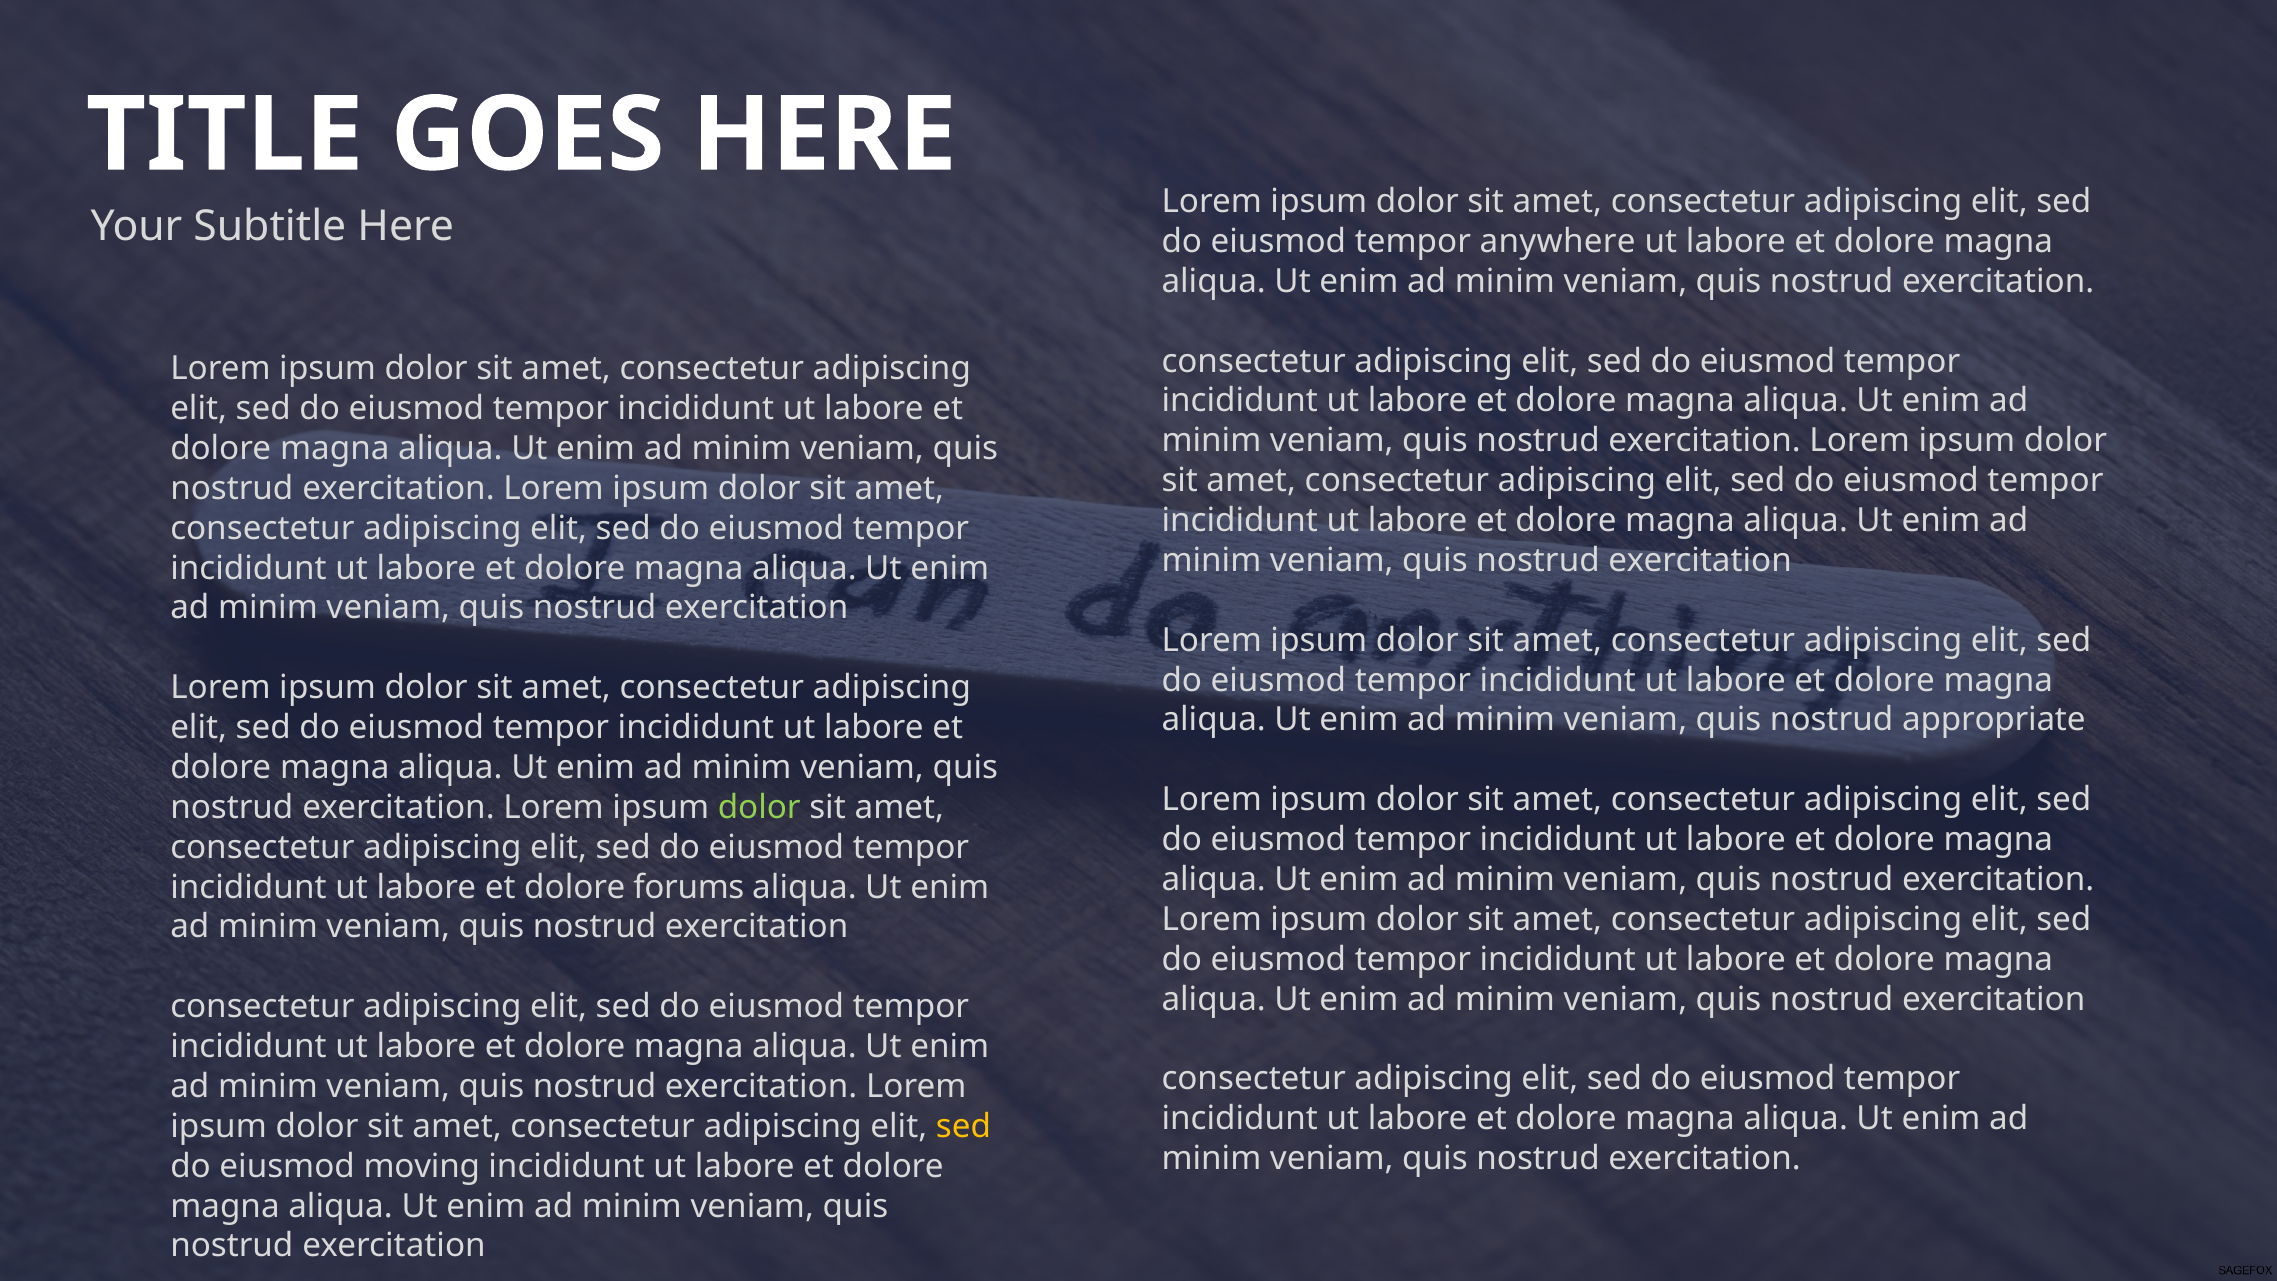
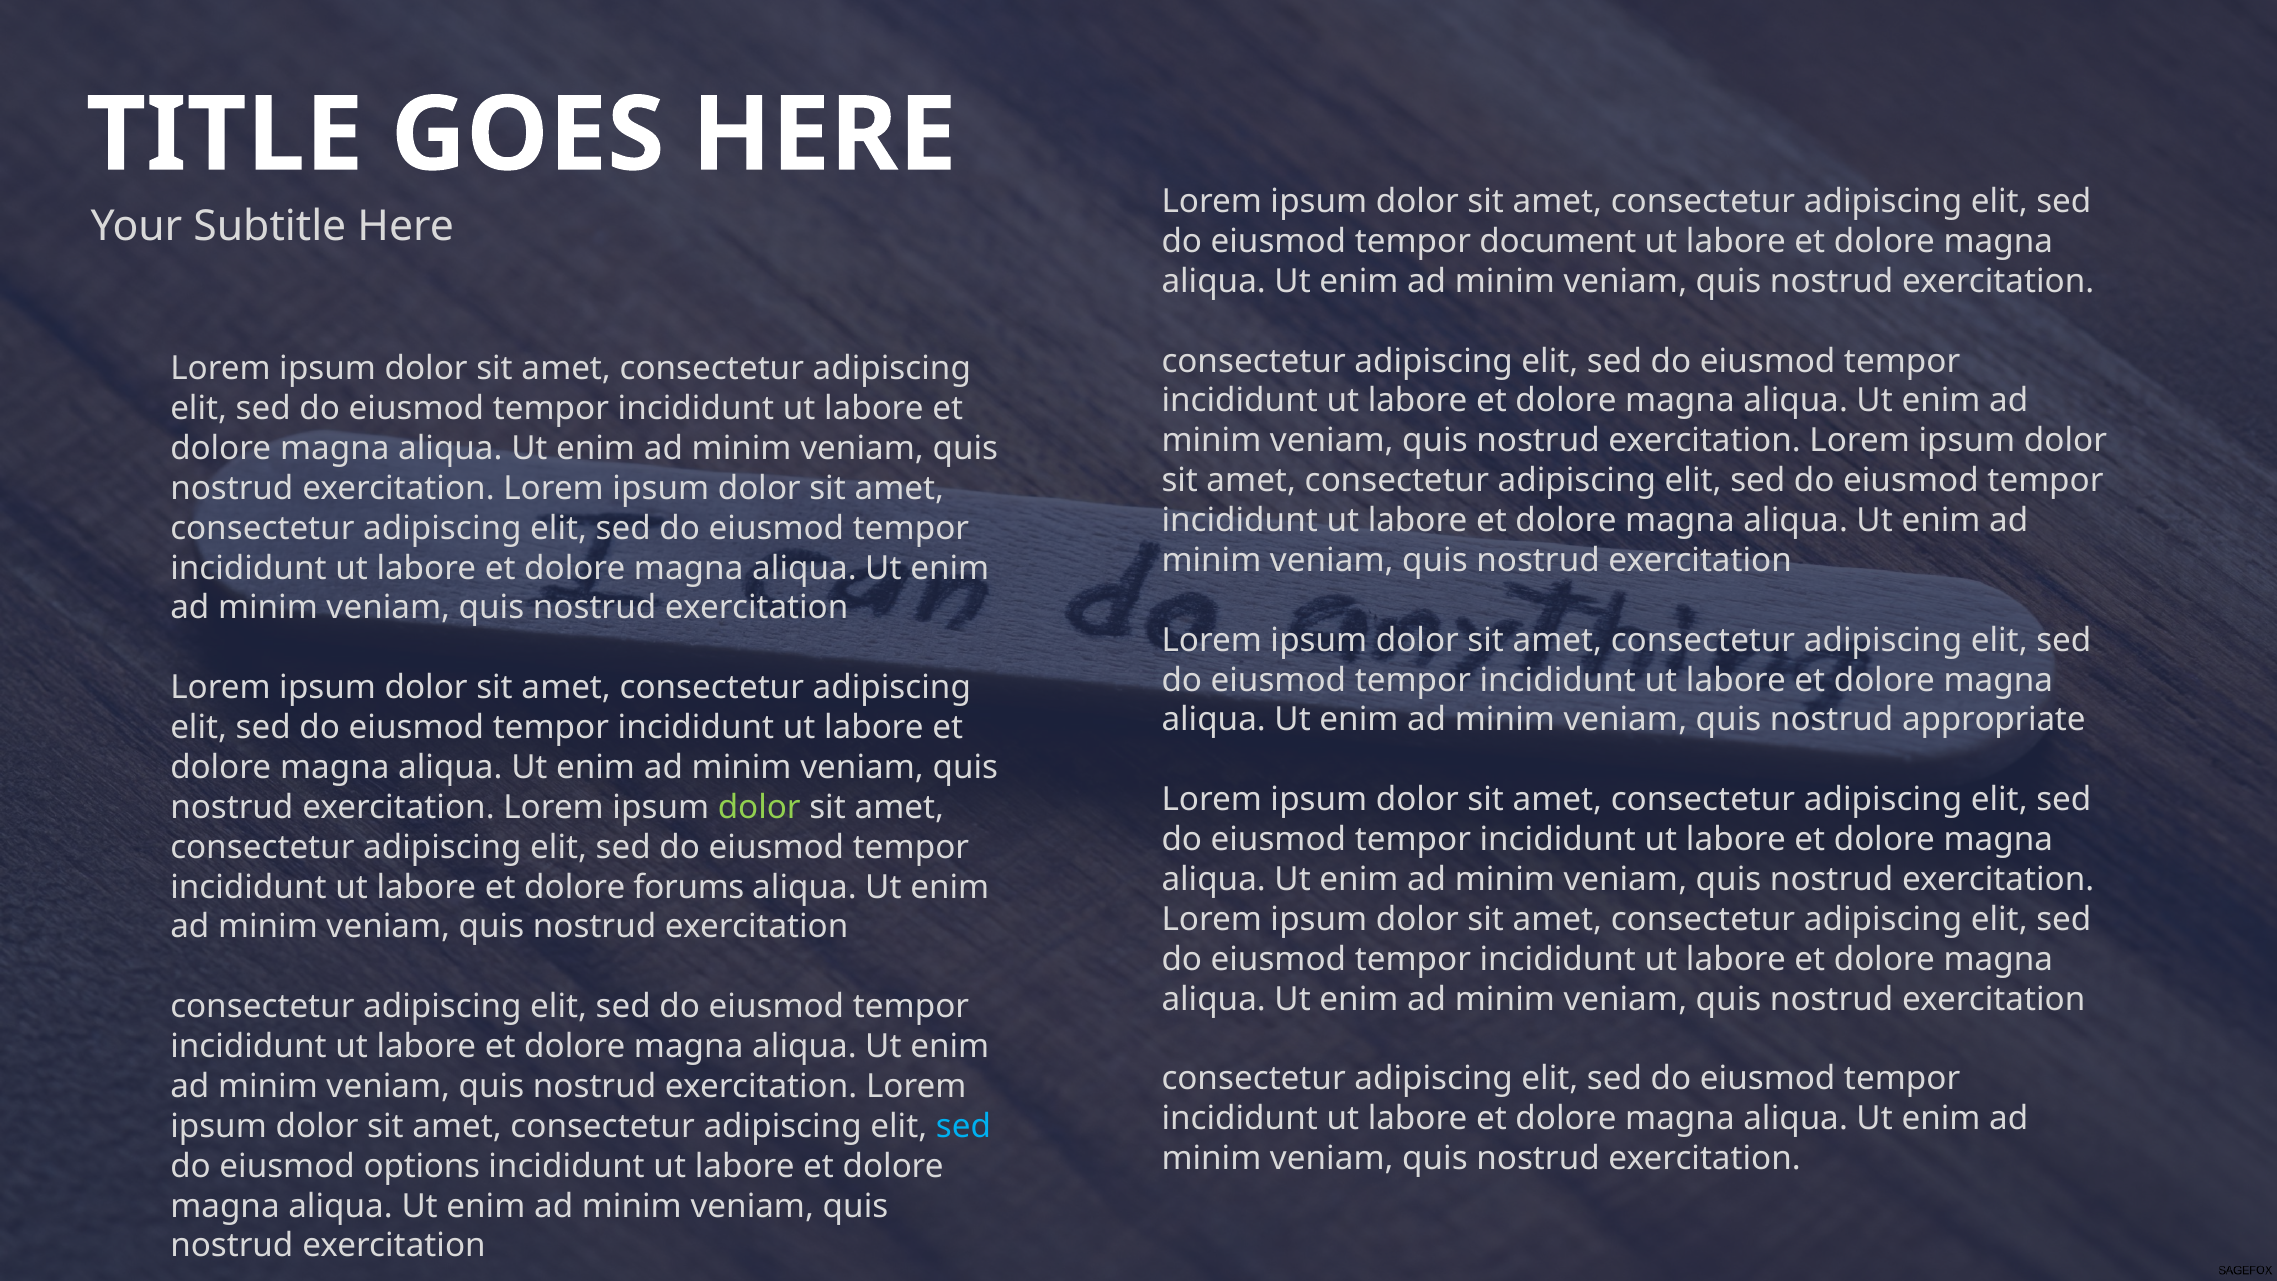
anywhere: anywhere -> document
sed at (963, 1126) colour: yellow -> light blue
moving: moving -> options
